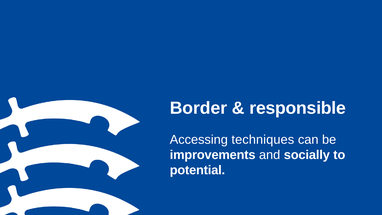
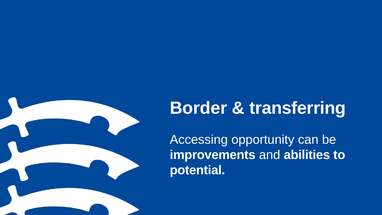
responsible: responsible -> transferring
techniques: techniques -> opportunity
socially: socially -> abilities
